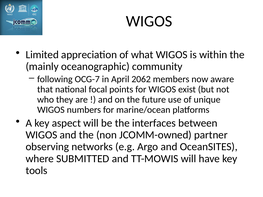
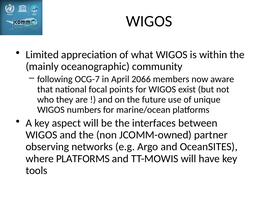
2062: 2062 -> 2066
where SUBMITTED: SUBMITTED -> PLATFORMS
